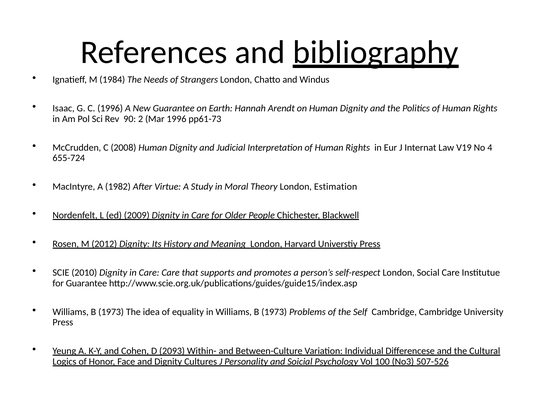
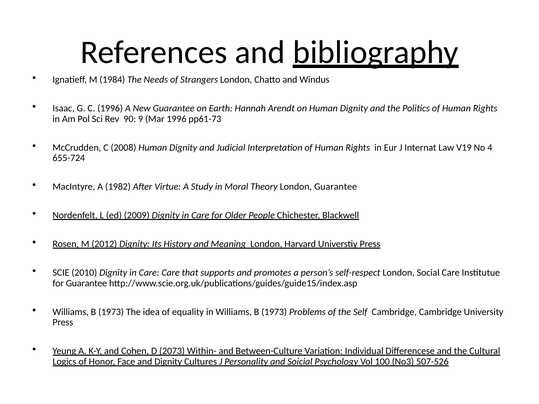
2: 2 -> 9
London Estimation: Estimation -> Guarantee
2093: 2093 -> 2073
